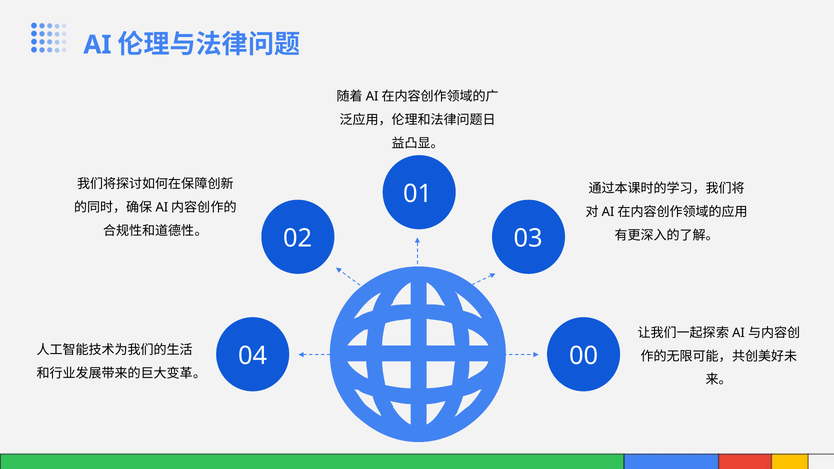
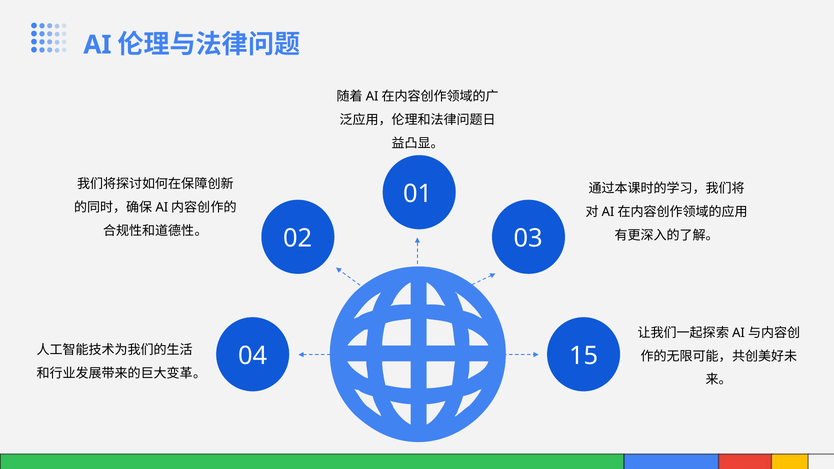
00: 00 -> 15
